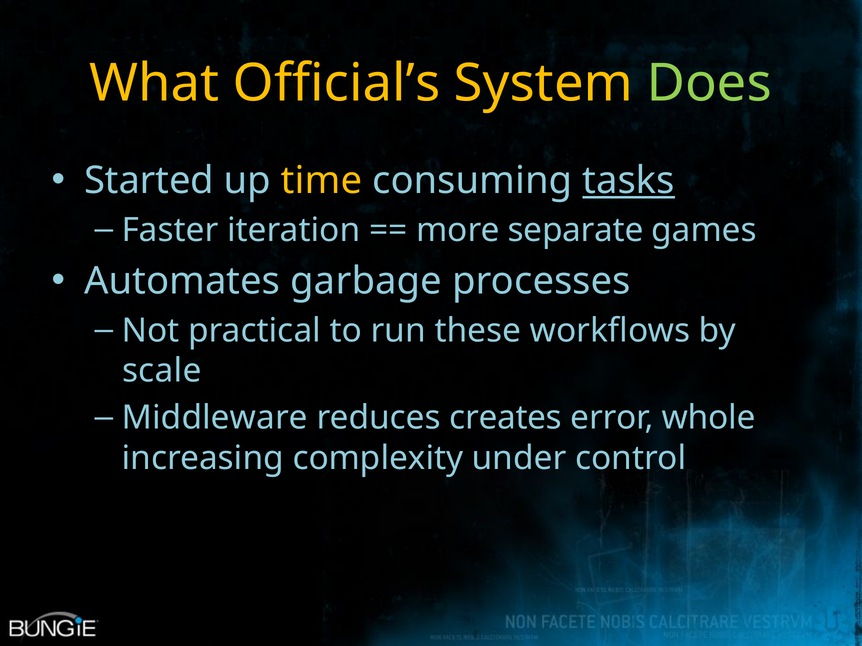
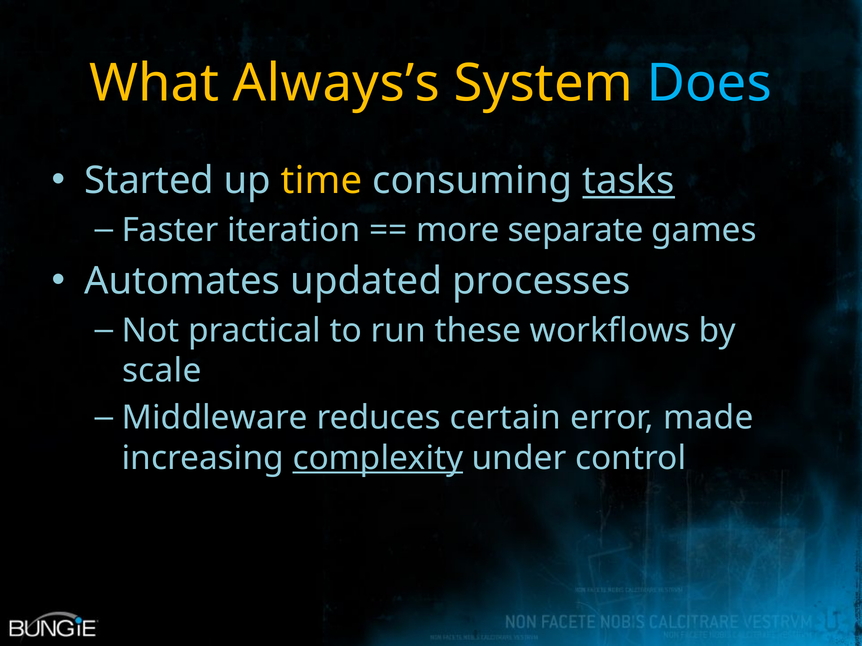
Official’s: Official’s -> Always’s
Does colour: light green -> light blue
garbage: garbage -> updated
creates: creates -> certain
whole: whole -> made
complexity underline: none -> present
